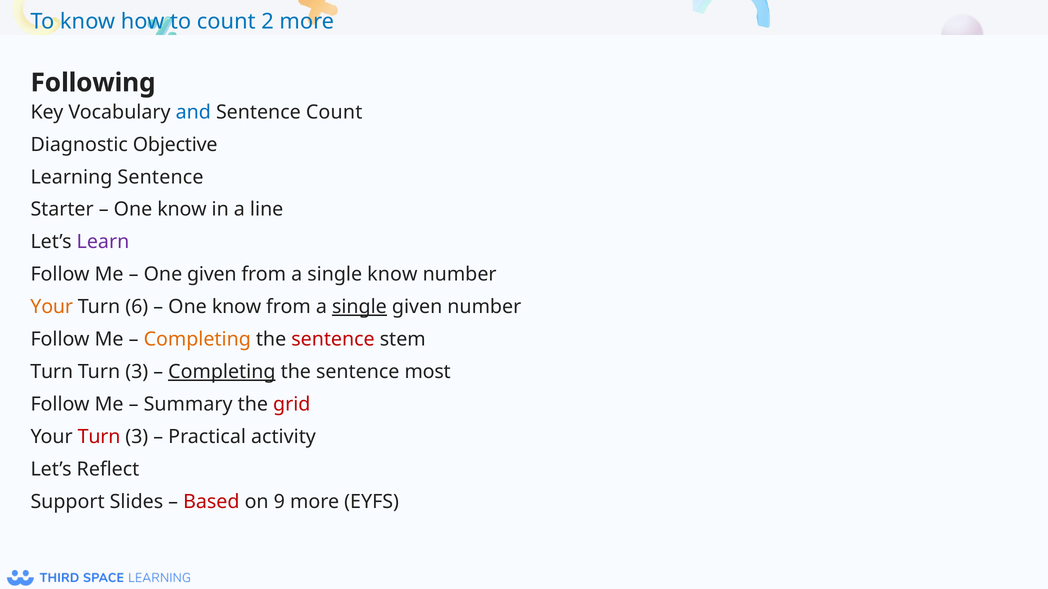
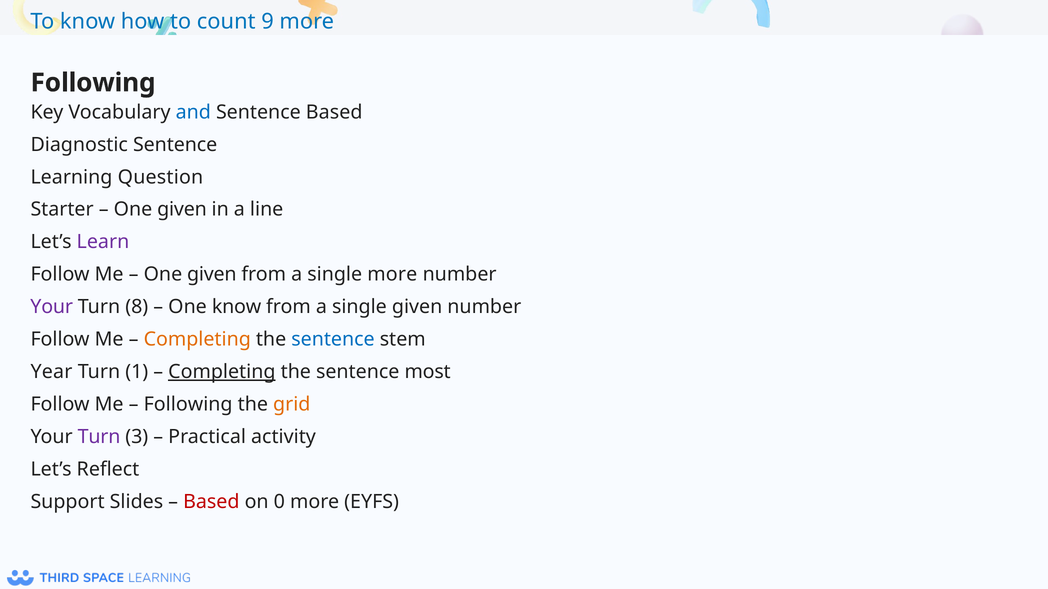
2: 2 -> 9
Sentence Count: Count -> Based
Diagnostic Objective: Objective -> Sentence
Learning Sentence: Sentence -> Question
know at (182, 210): know -> given
single know: know -> more
Your at (52, 307) colour: orange -> purple
6: 6 -> 8
single at (359, 307) underline: present -> none
sentence at (333, 340) colour: red -> blue
Turn at (52, 372): Turn -> Year
3 at (137, 372): 3 -> 1
Summary at (188, 405): Summary -> Following
grid colour: red -> orange
Turn at (99, 437) colour: red -> purple
9: 9 -> 0
